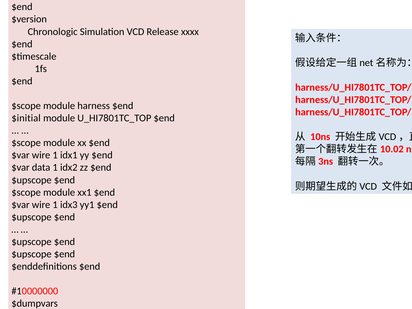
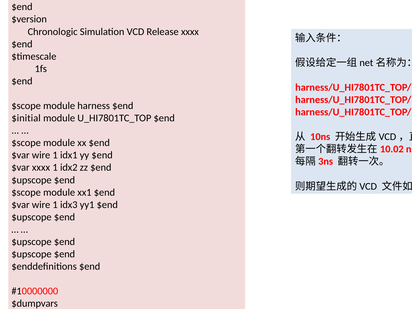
$var data: data -> xxxx
